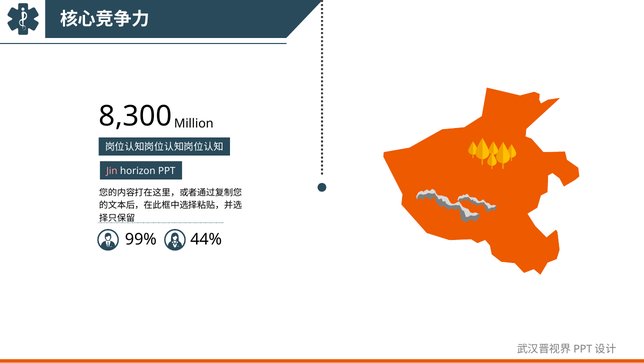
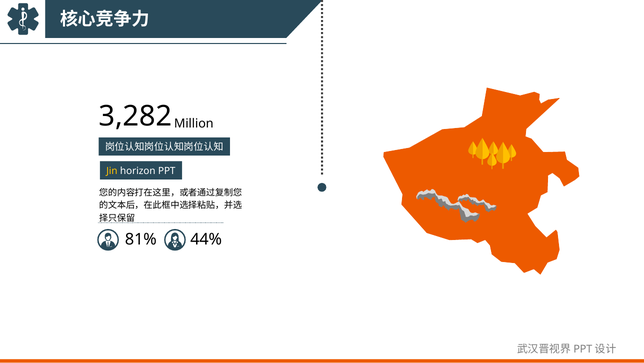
8,300: 8,300 -> 3,282
Jin colour: pink -> yellow
99%: 99% -> 81%
